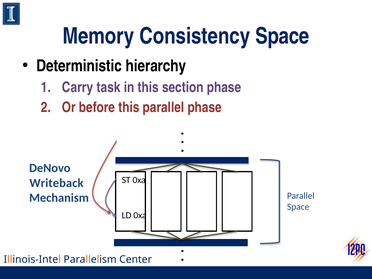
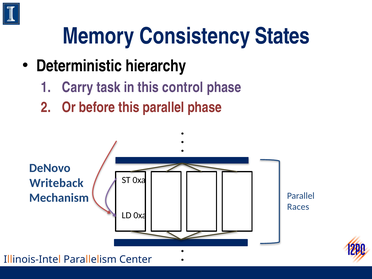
Consistency Space: Space -> States
section: section -> control
Space at (298, 207): Space -> Races
